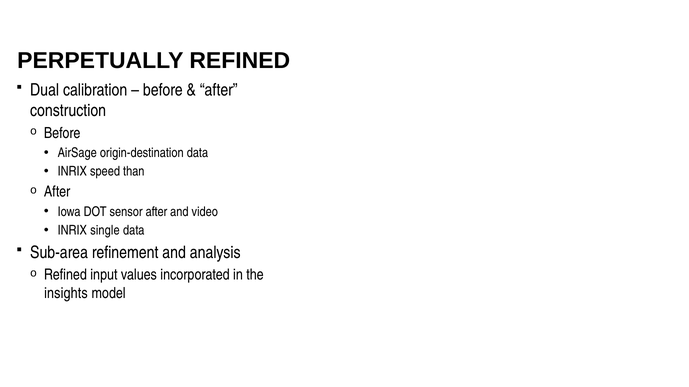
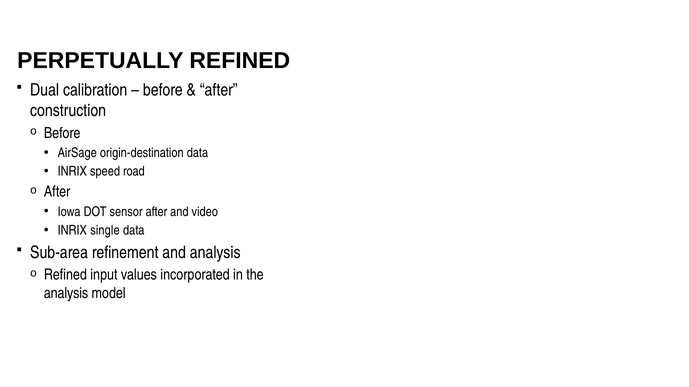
than: than -> road
insights at (66, 294): insights -> analysis
